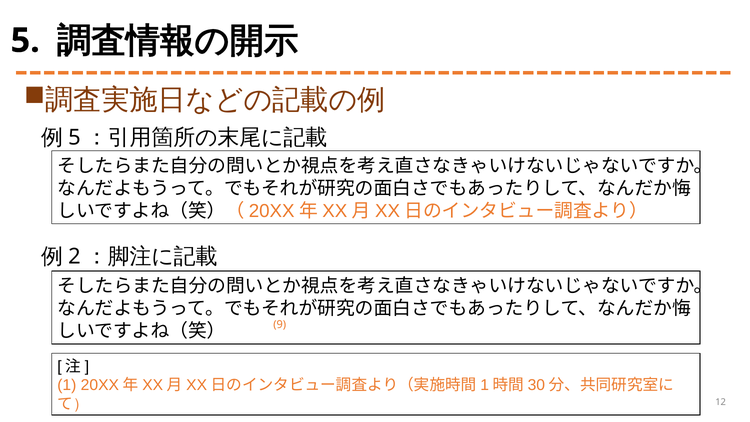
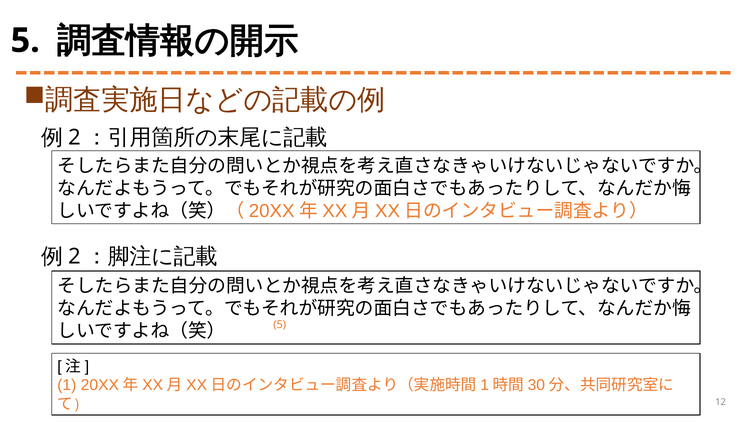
5 at (74, 137): 5 -> 2
9 at (280, 325): 9 -> 5
